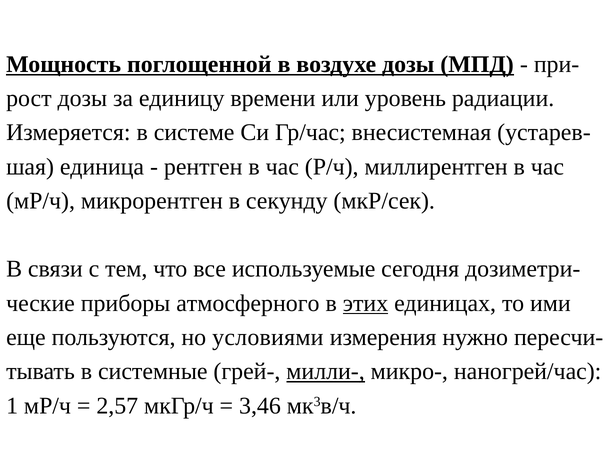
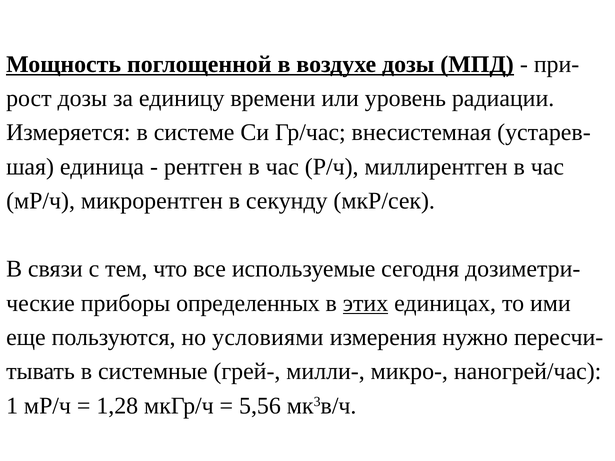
атмосферного: атмосферного -> определенных
милли- underline: present -> none
2,57: 2,57 -> 1,28
3,46: 3,46 -> 5,56
